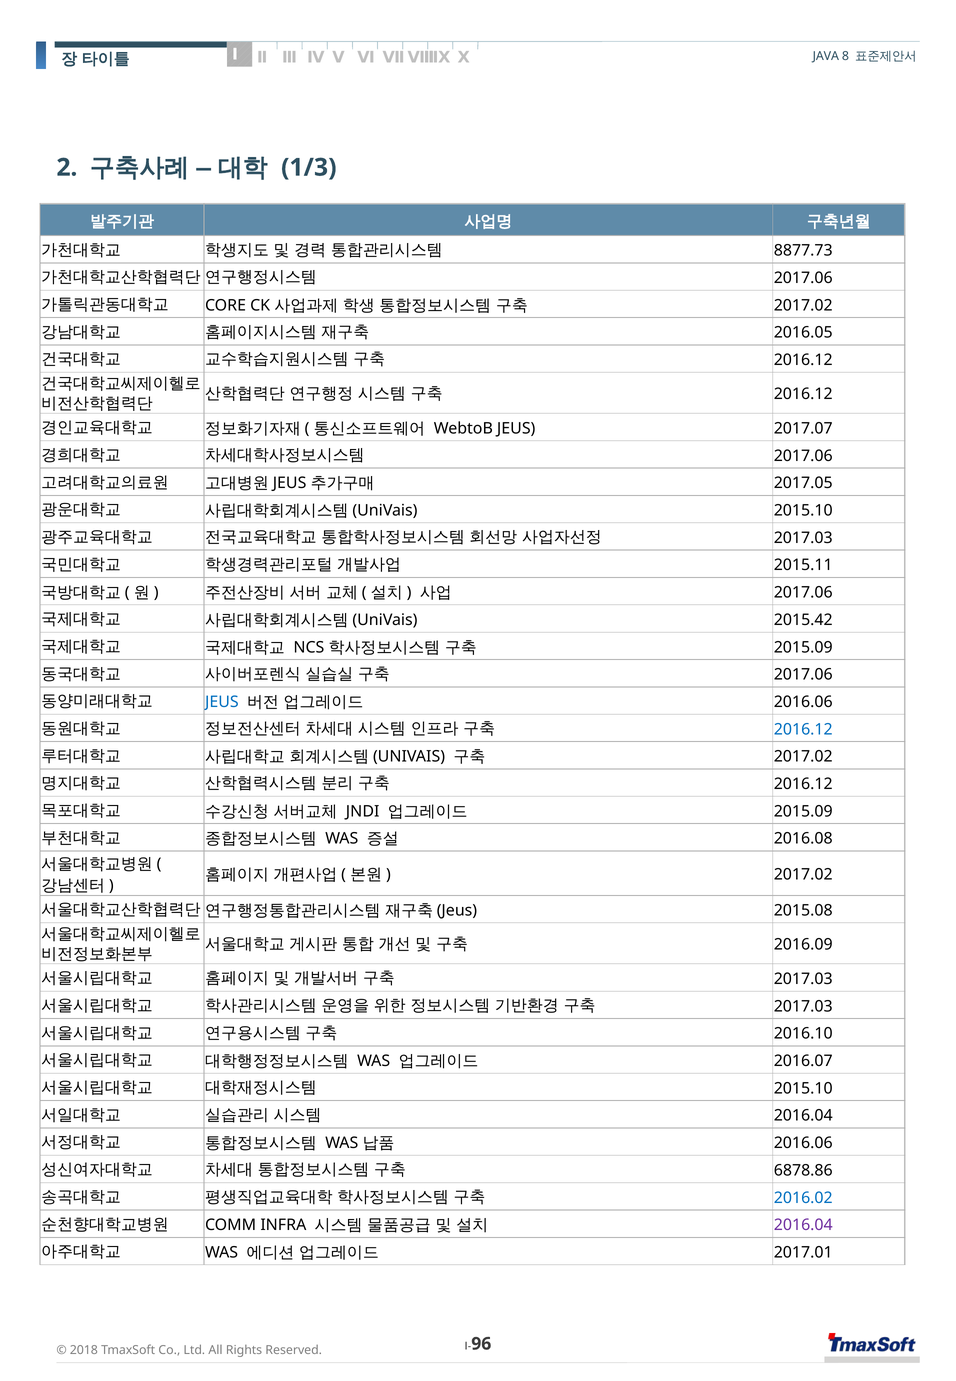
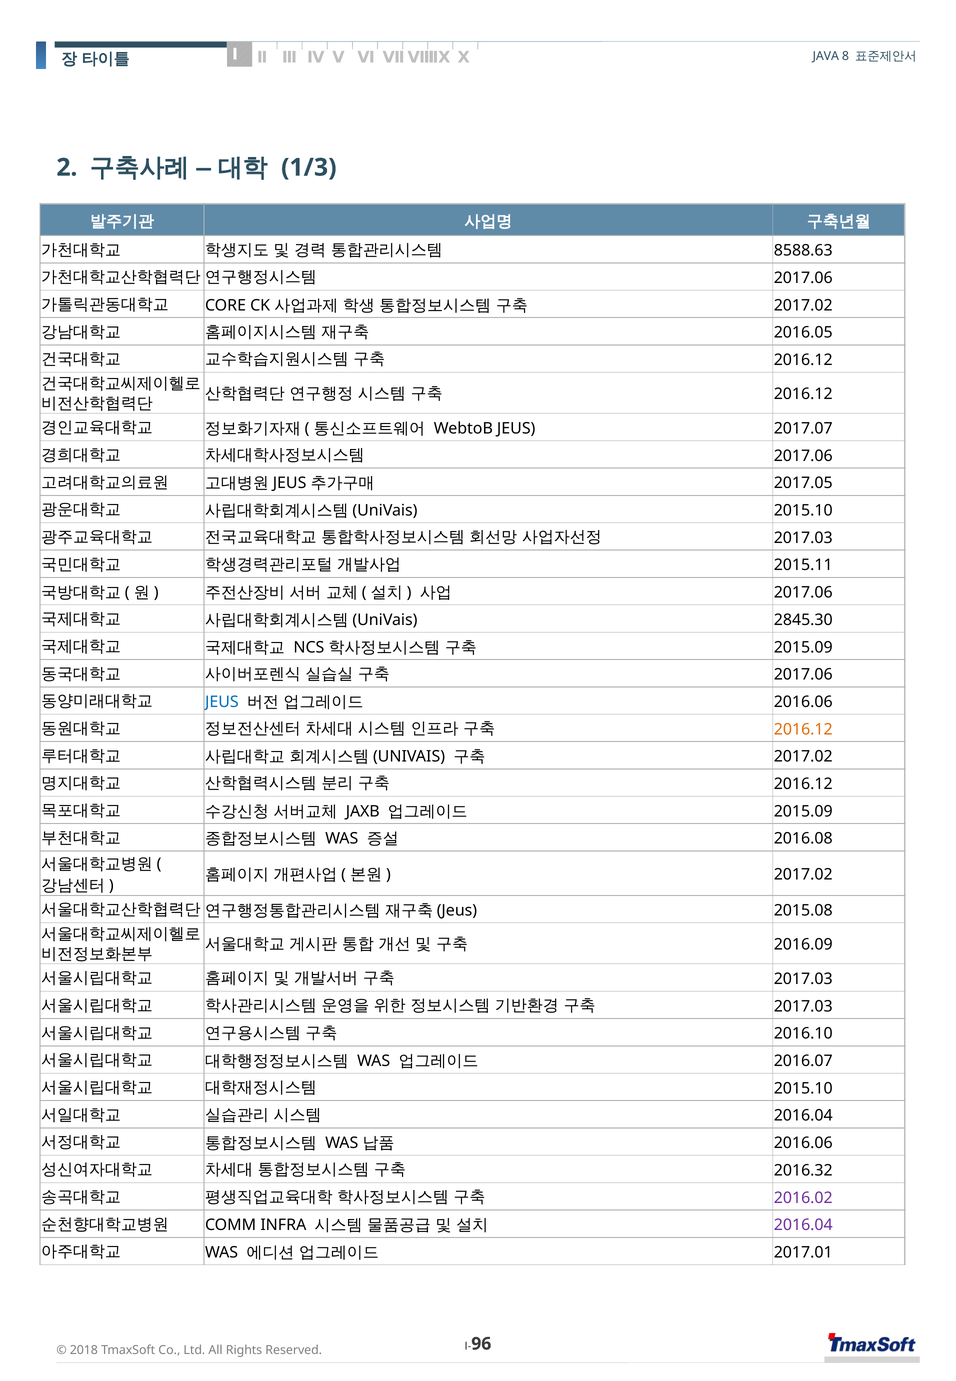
8877.73: 8877.73 -> 8588.63
2015.42: 2015.42 -> 2845.30
2016.12 at (803, 729) colour: blue -> orange
JNDI: JNDI -> JAXB
6878.86: 6878.86 -> 2016.32
2016.02 colour: blue -> purple
